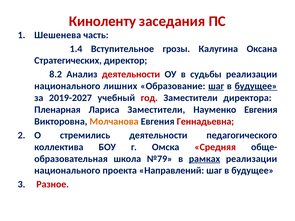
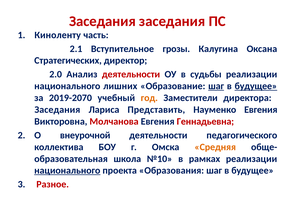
Киноленту at (102, 21): Киноленту -> Заседания
Шешенева: Шешенева -> Киноленту
1.4: 1.4 -> 2.1
8.2: 8.2 -> 2.0
2019-2027: 2019-2027 -> 2019-2070
год colour: red -> orange
Пленарная at (57, 110): Пленарная -> Заседания
Лариса Заместители: Заместители -> Представить
Молчанова colour: orange -> red
стремились: стремились -> внеурочной
Средняя colour: red -> orange
№79: №79 -> №10
рамках underline: present -> none
национального at (67, 171) underline: none -> present
Направлений: Направлений -> Образования
